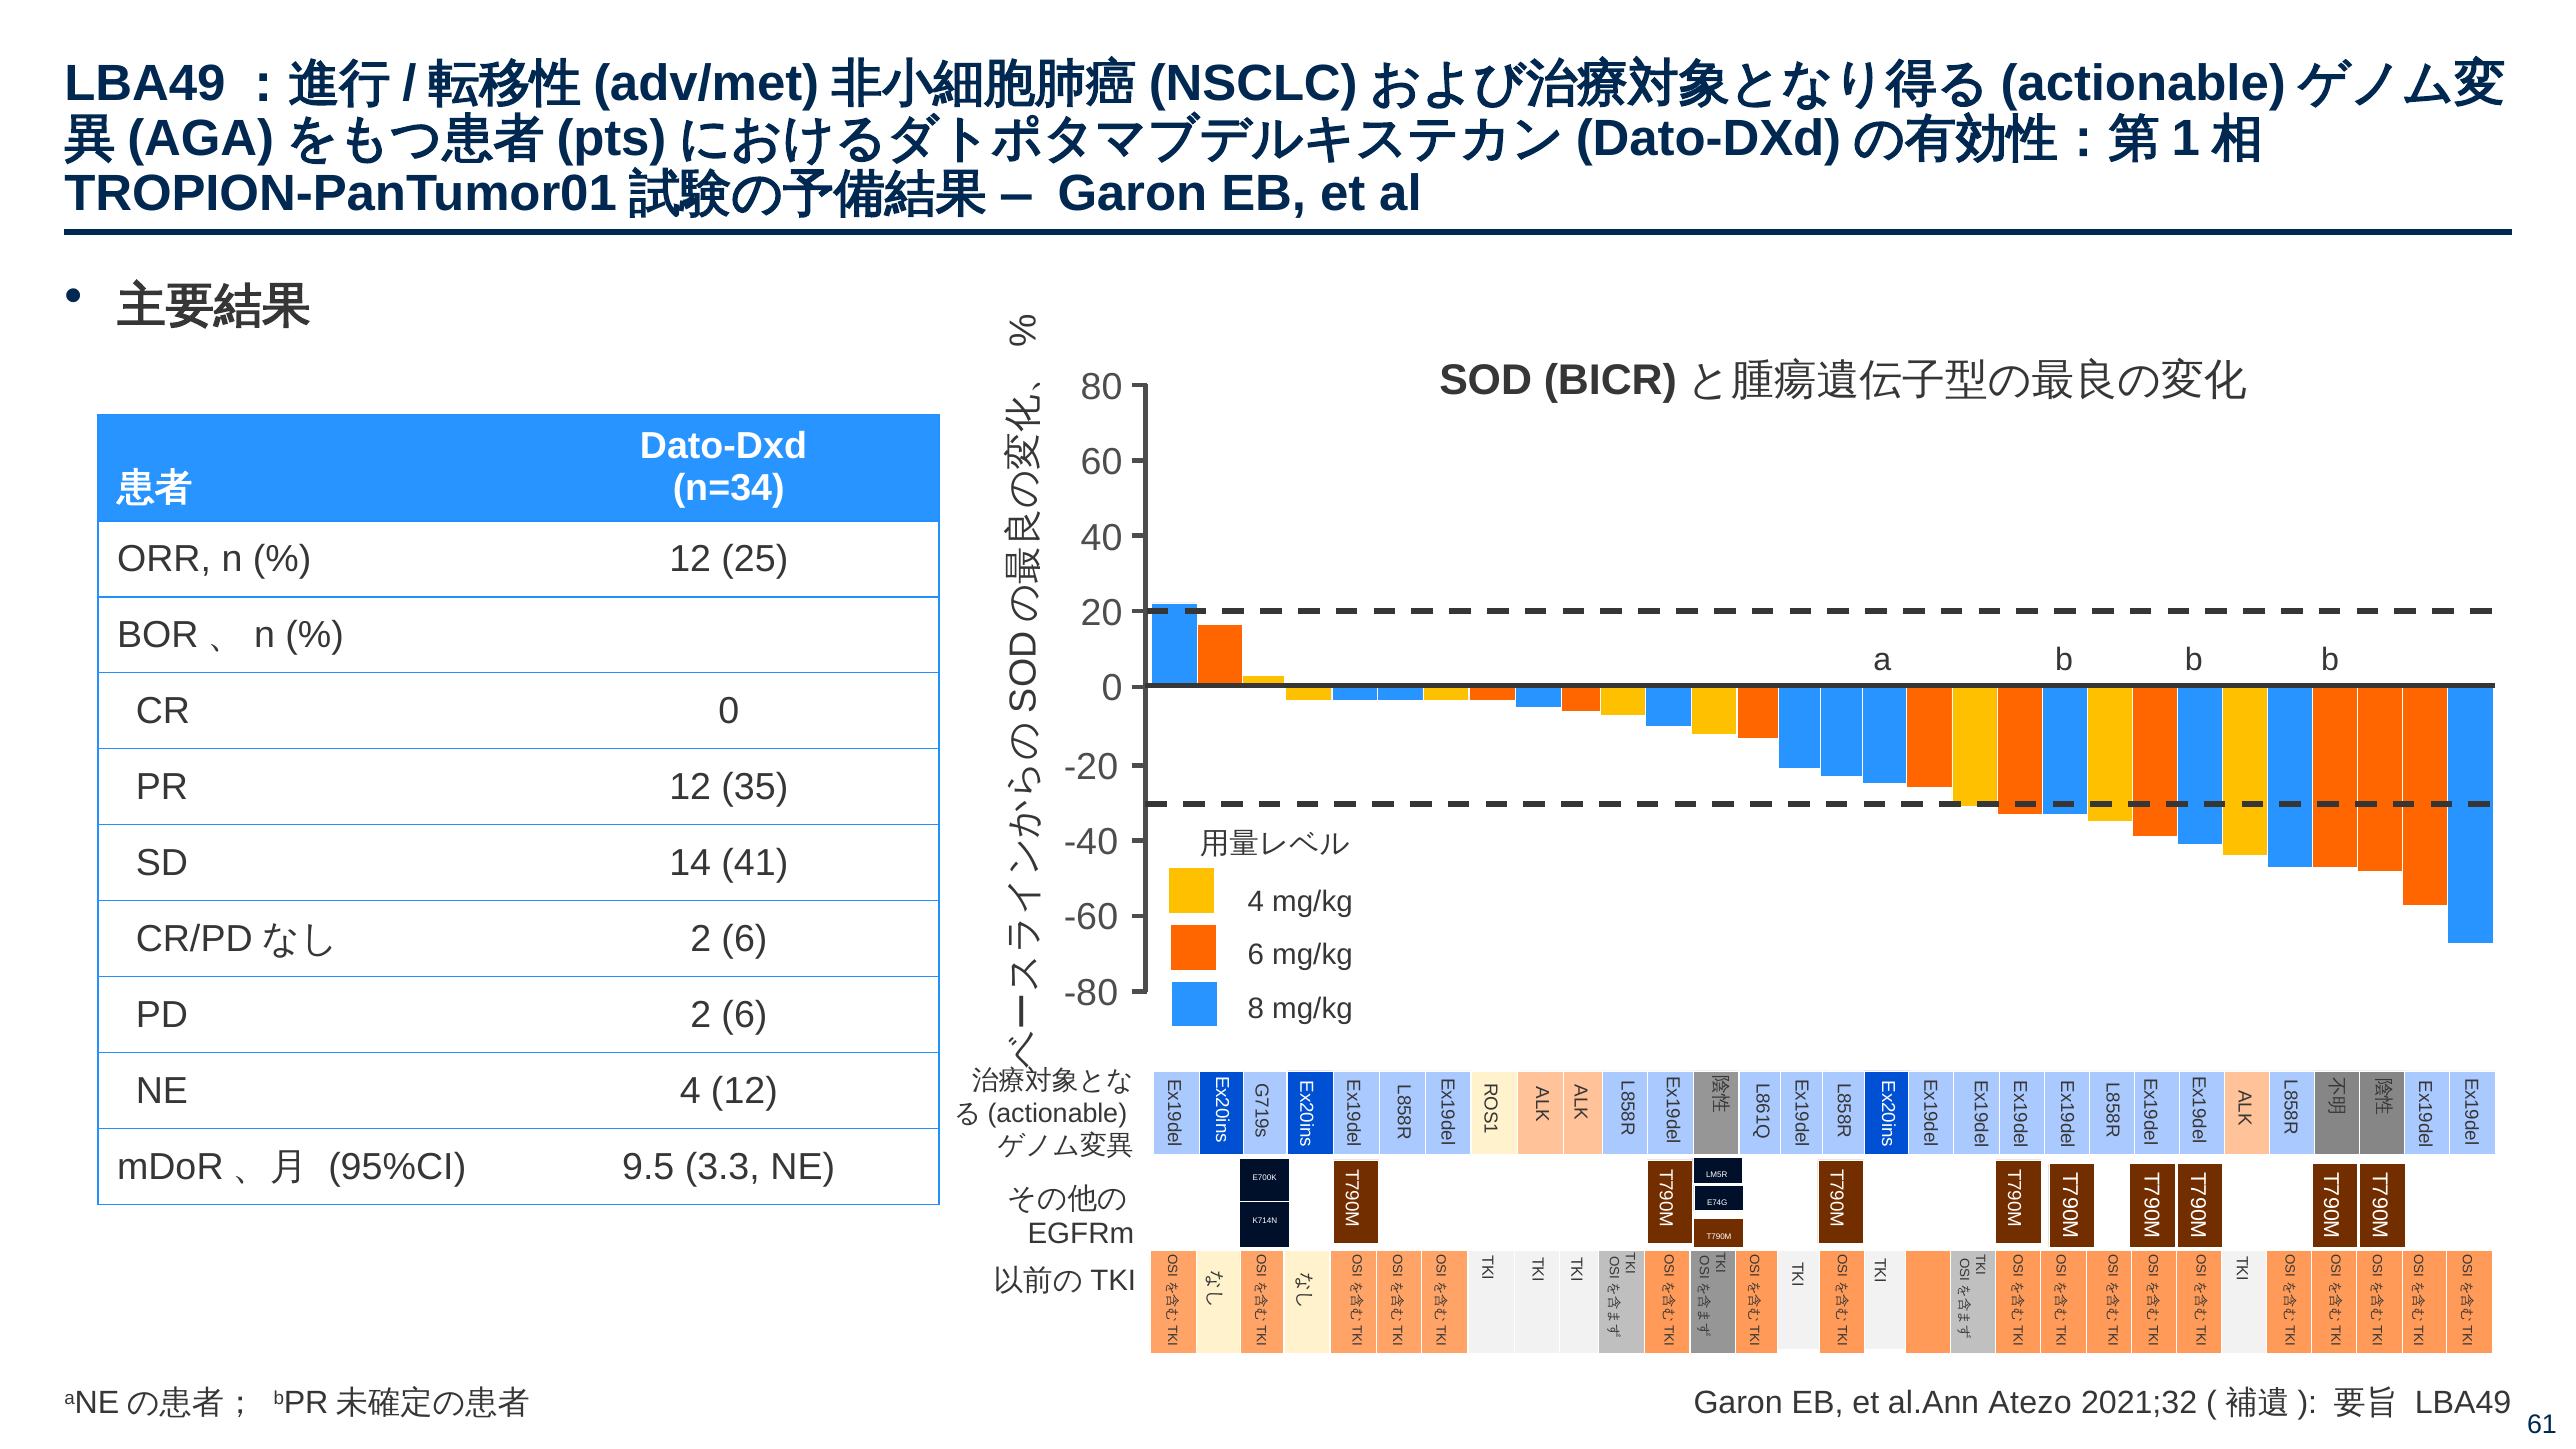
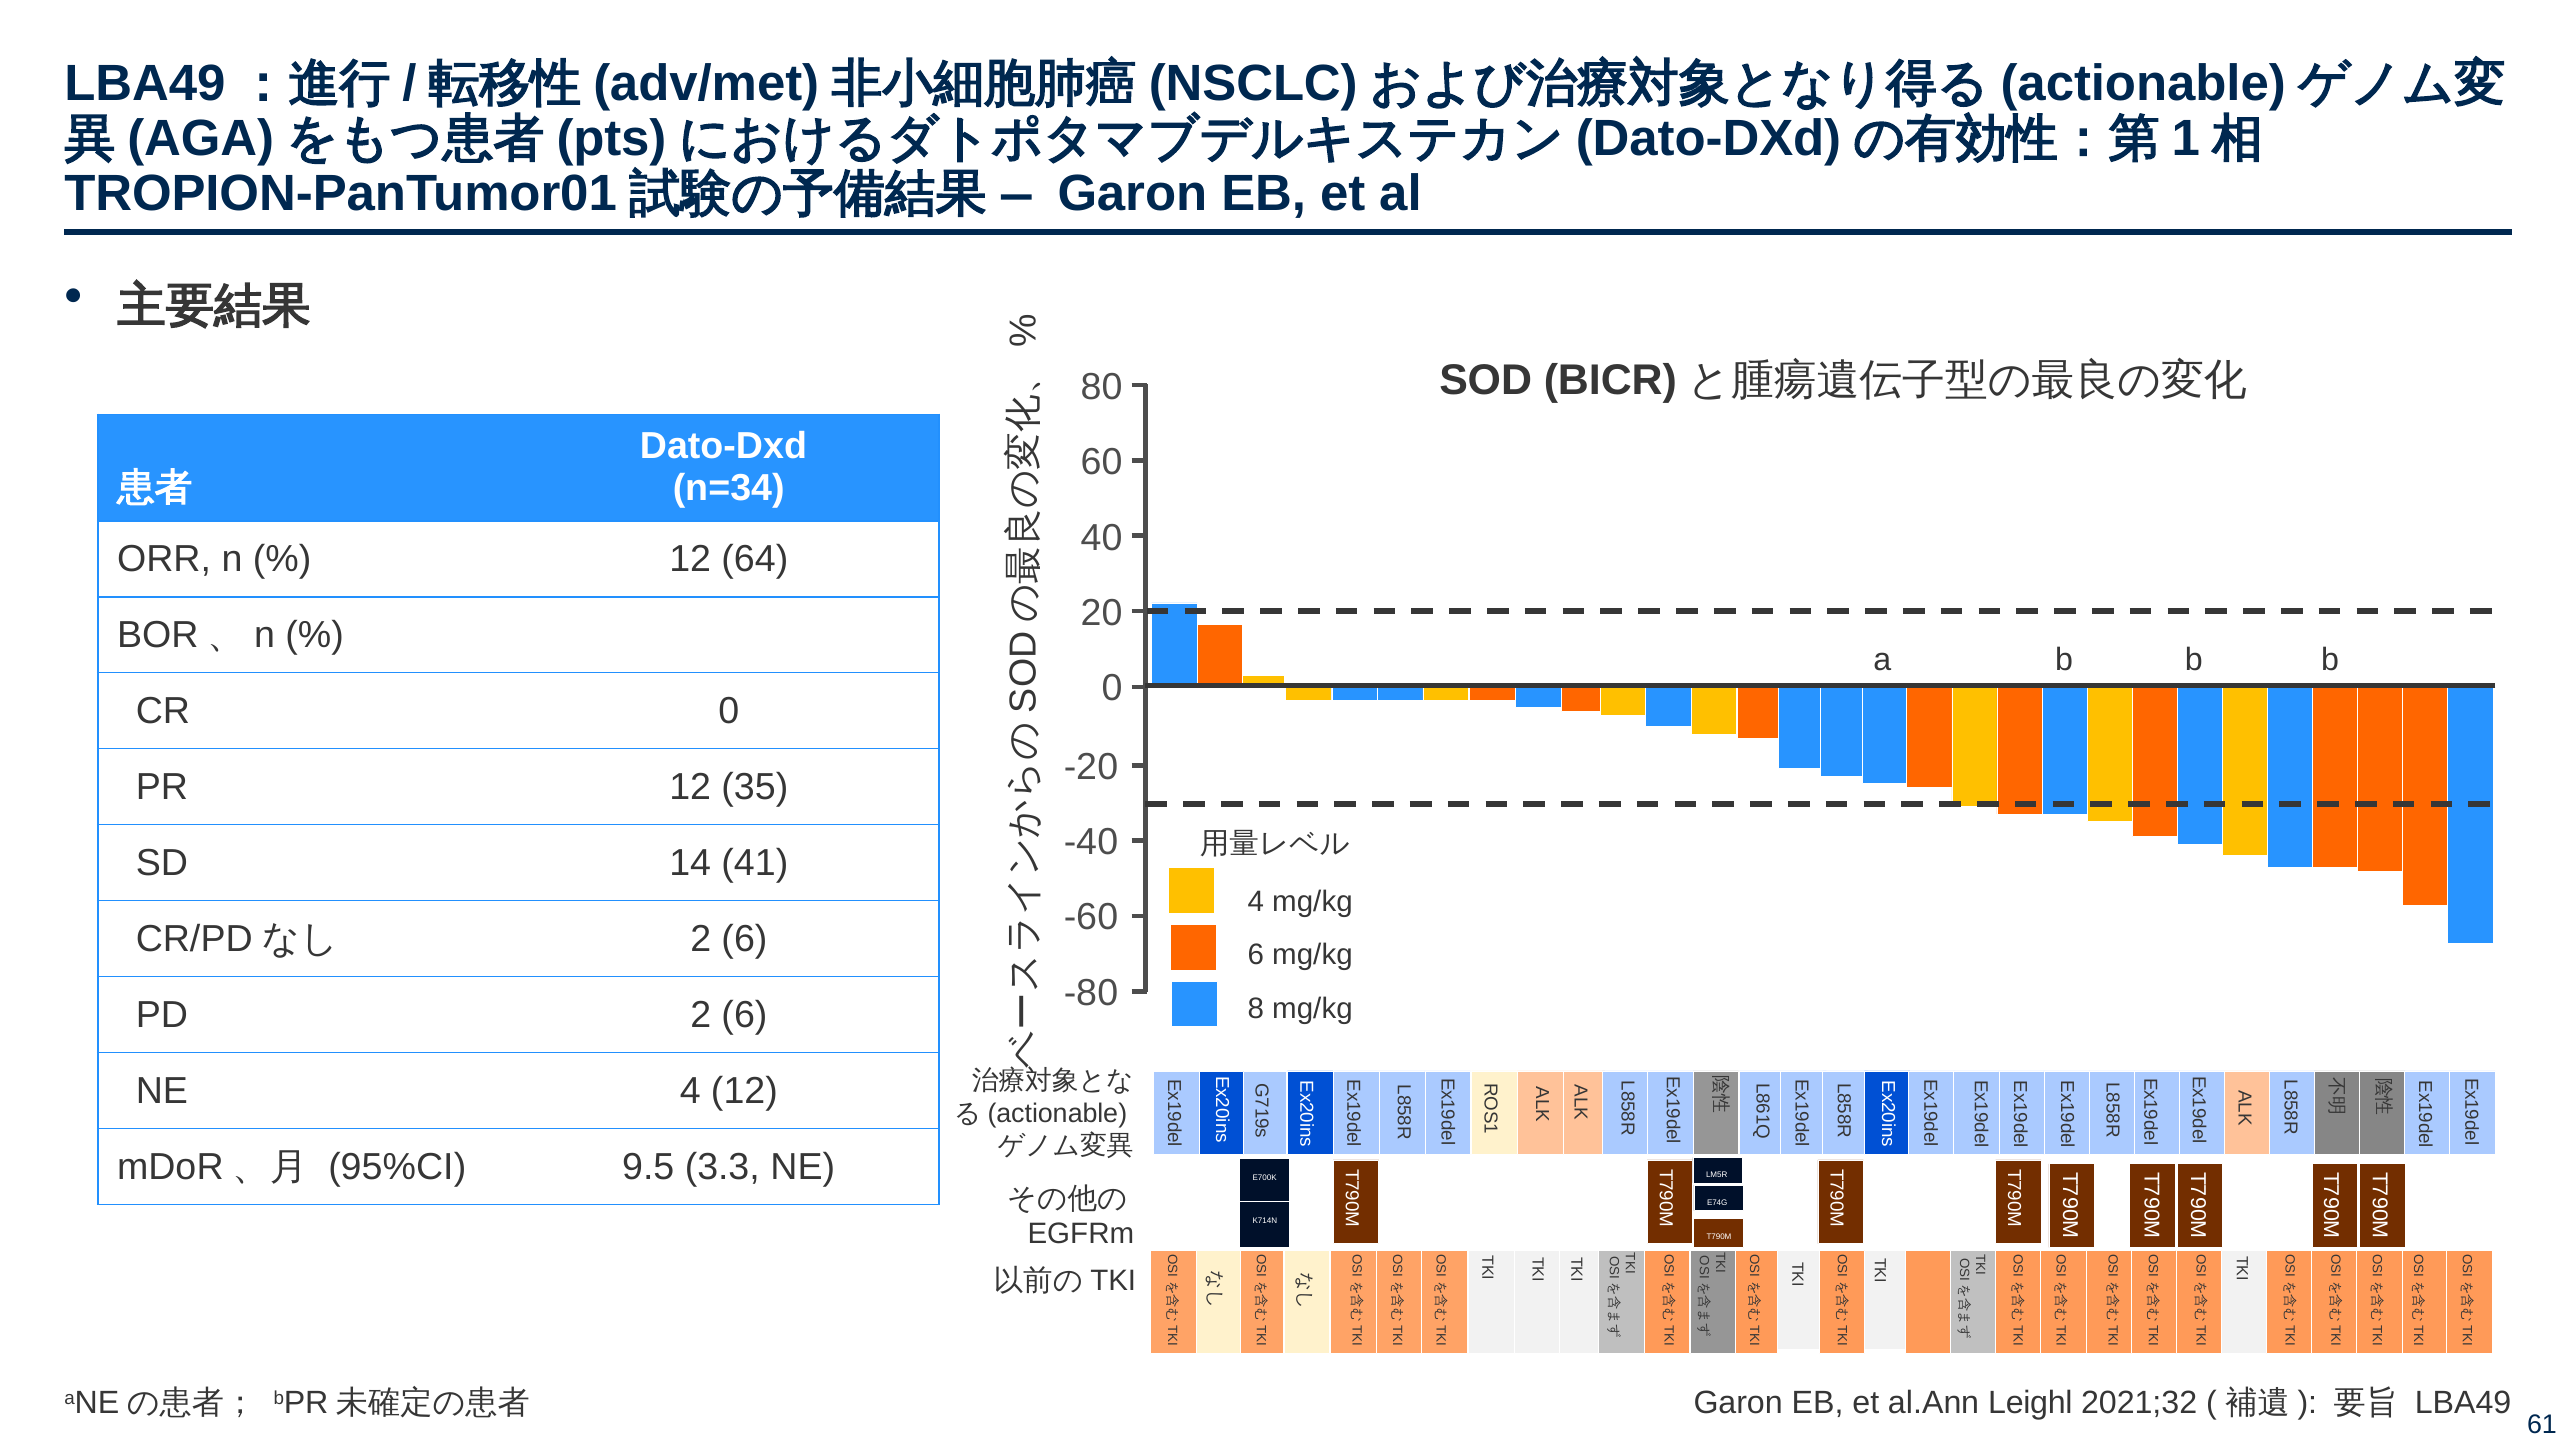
25: 25 -> 64
Atezo: Atezo -> Leighl
